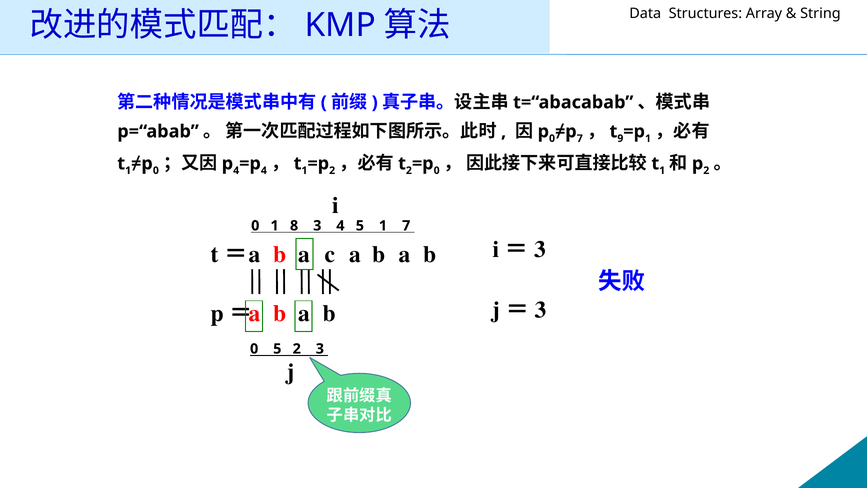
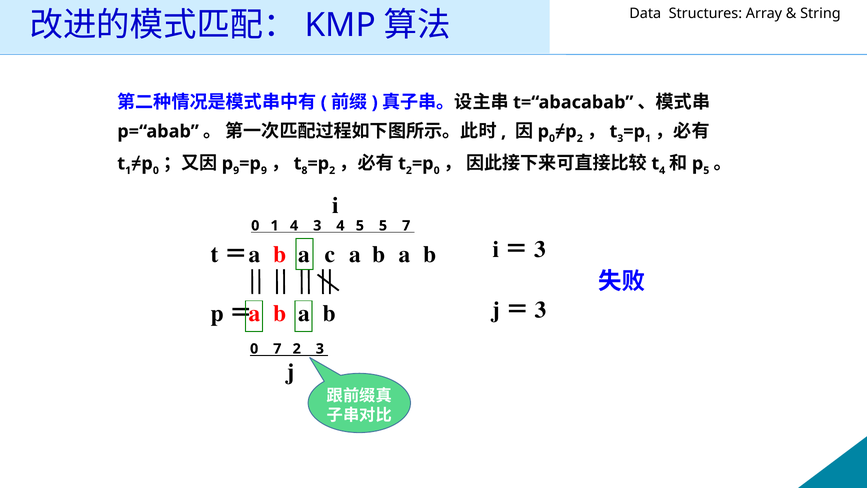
7 at (580, 138): 7 -> 2
9 at (620, 138): 9 -> 3
4 at (236, 170): 4 -> 9
4 at (264, 170): 4 -> 9
1 at (304, 170): 1 -> 8
1 at (662, 170): 1 -> 4
2 at (706, 170): 2 -> 5
1 8: 8 -> 4
5 1: 1 -> 5
0 5: 5 -> 7
